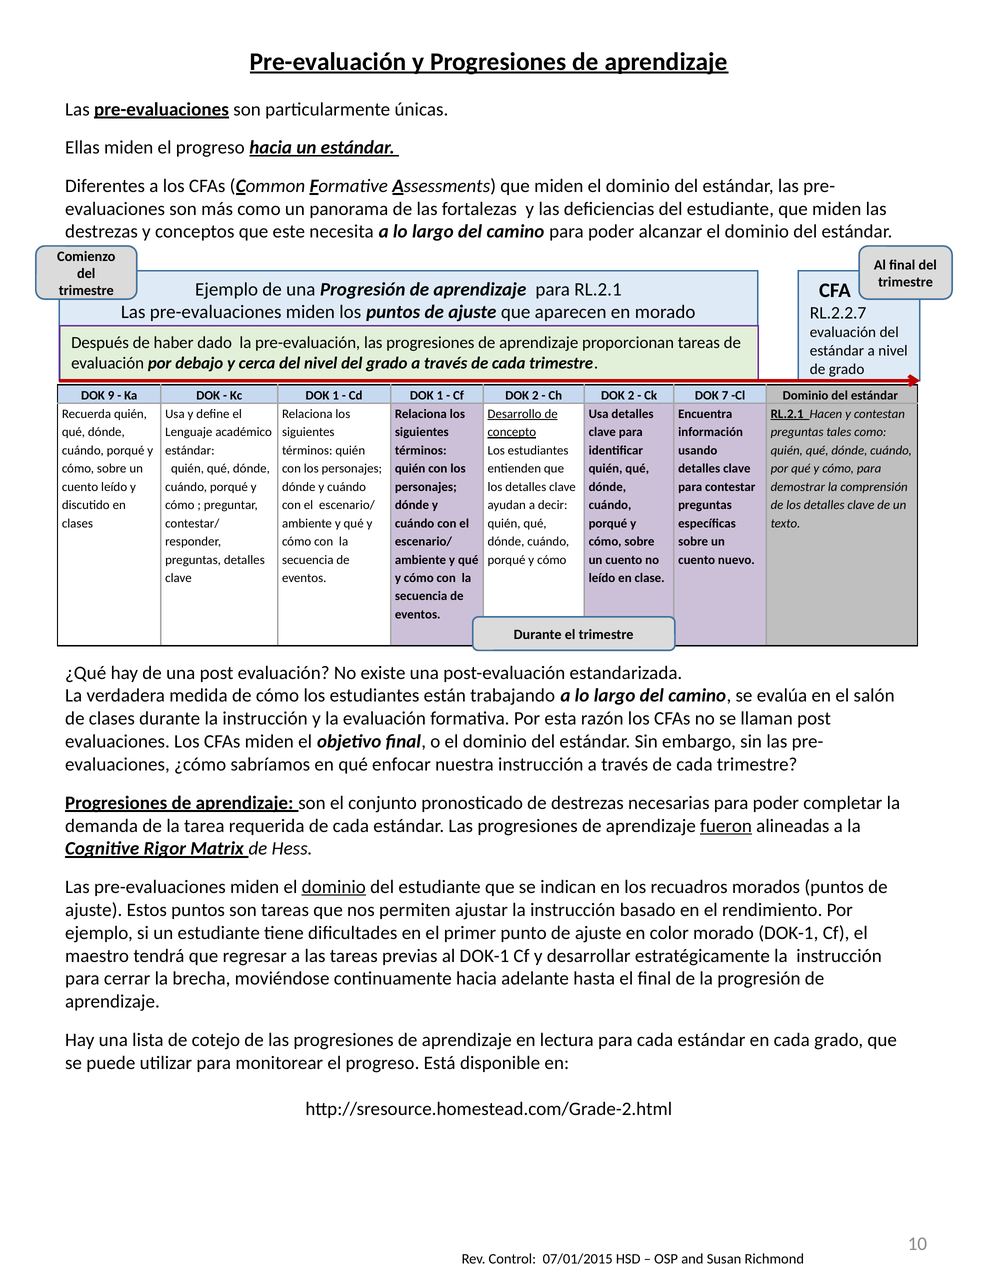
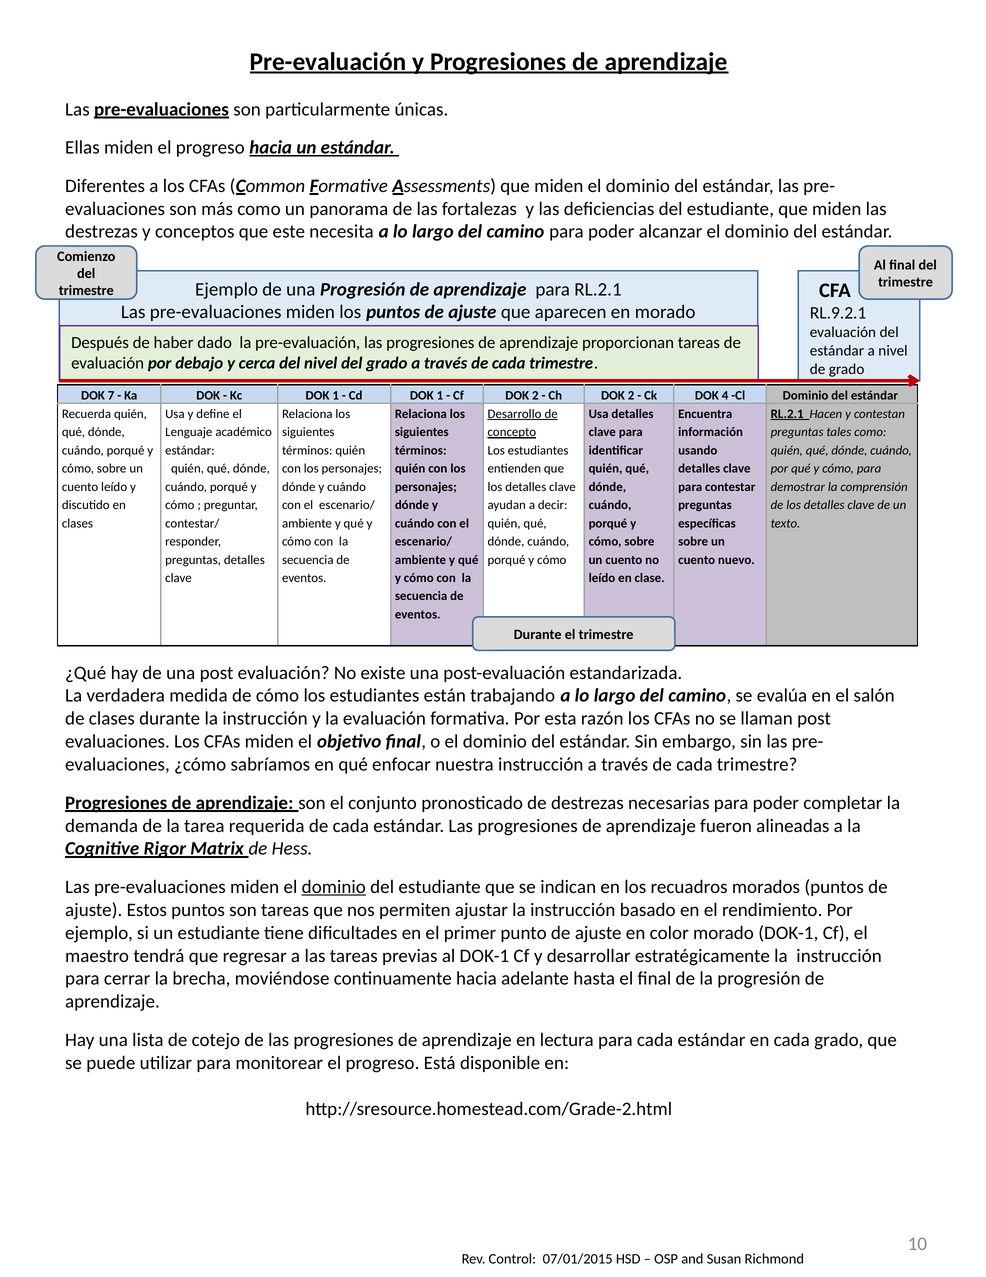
RL.2.2.7: RL.2.2.7 -> RL.9.2.1
9: 9 -> 7
7: 7 -> 4
fueron underline: present -> none
